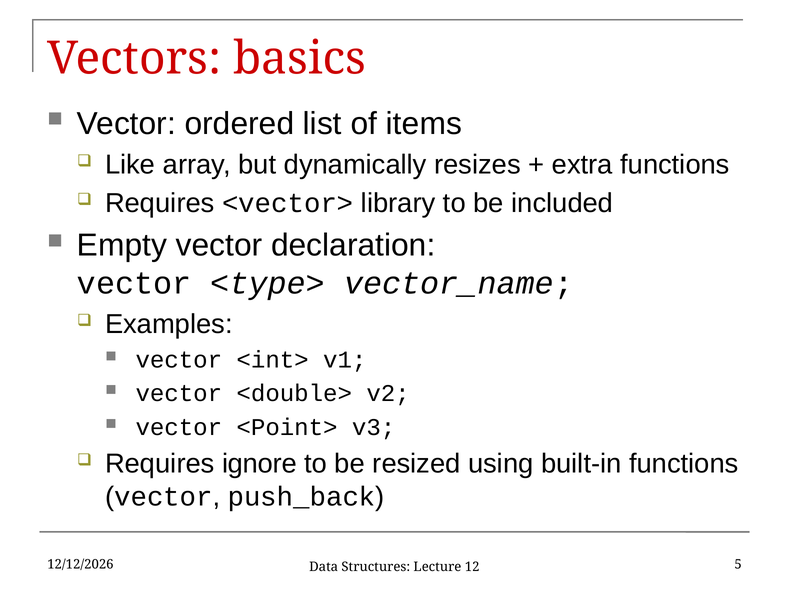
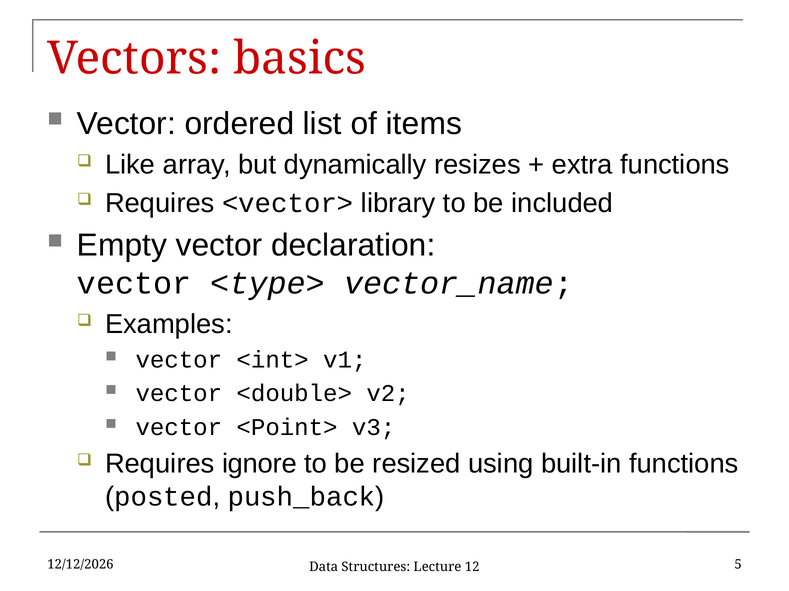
vector at (163, 497): vector -> posted
